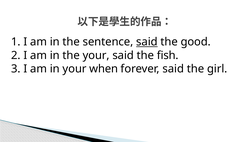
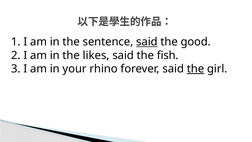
the your: your -> likes
when: when -> rhino
the at (195, 69) underline: none -> present
